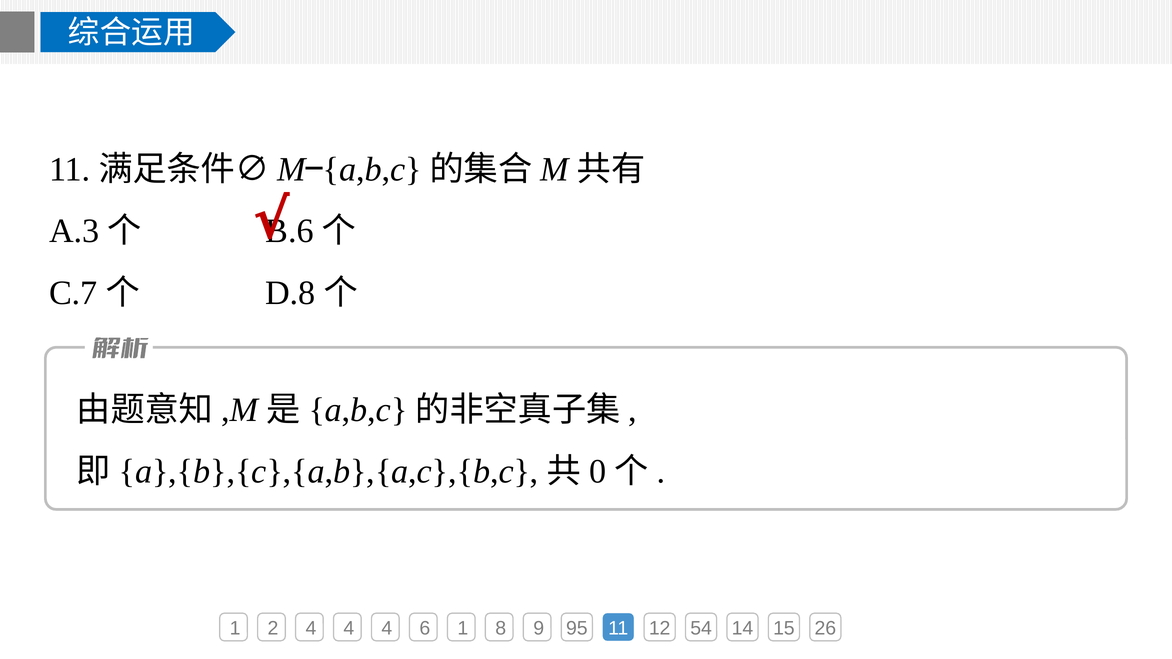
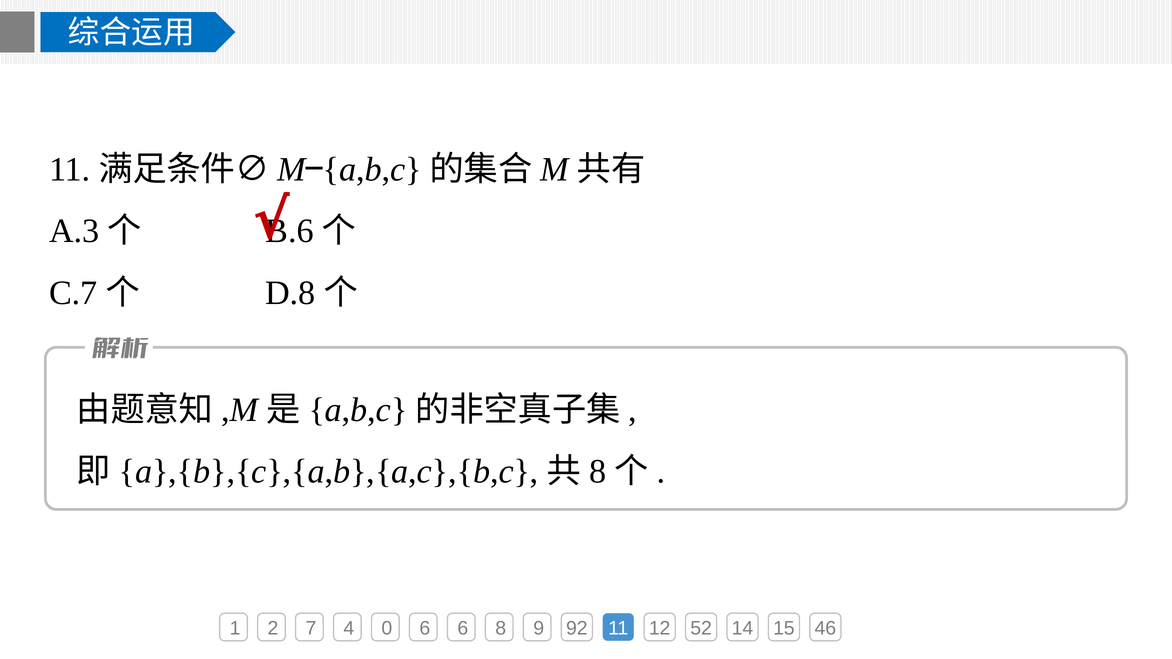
0 at (598, 472): 0 -> 8
2 4: 4 -> 7
4 at (387, 629): 4 -> 0
6 1: 1 -> 6
95: 95 -> 92
54: 54 -> 52
26: 26 -> 46
